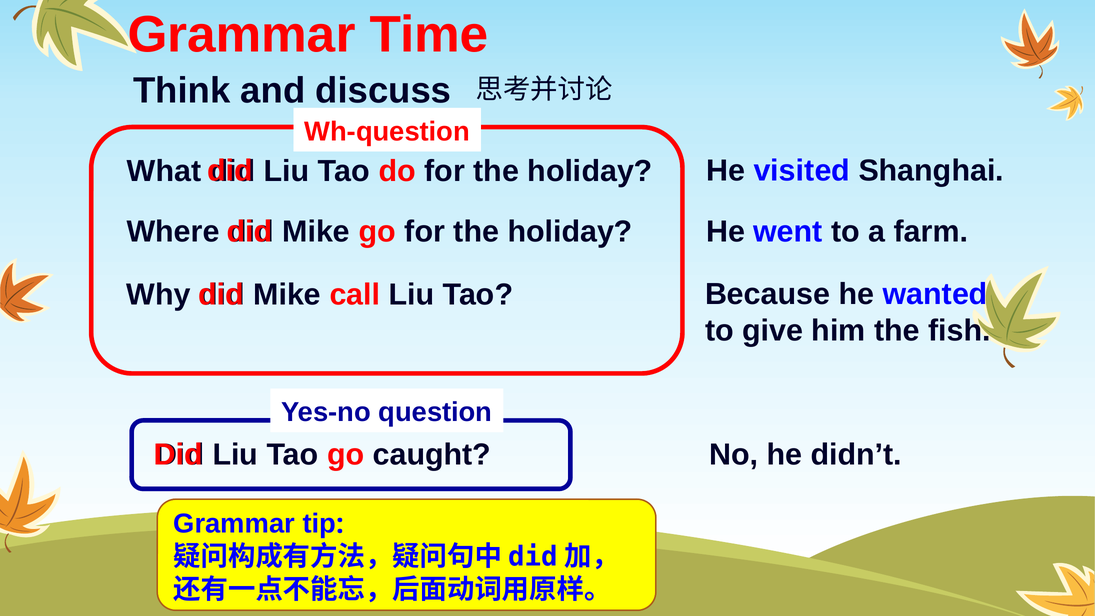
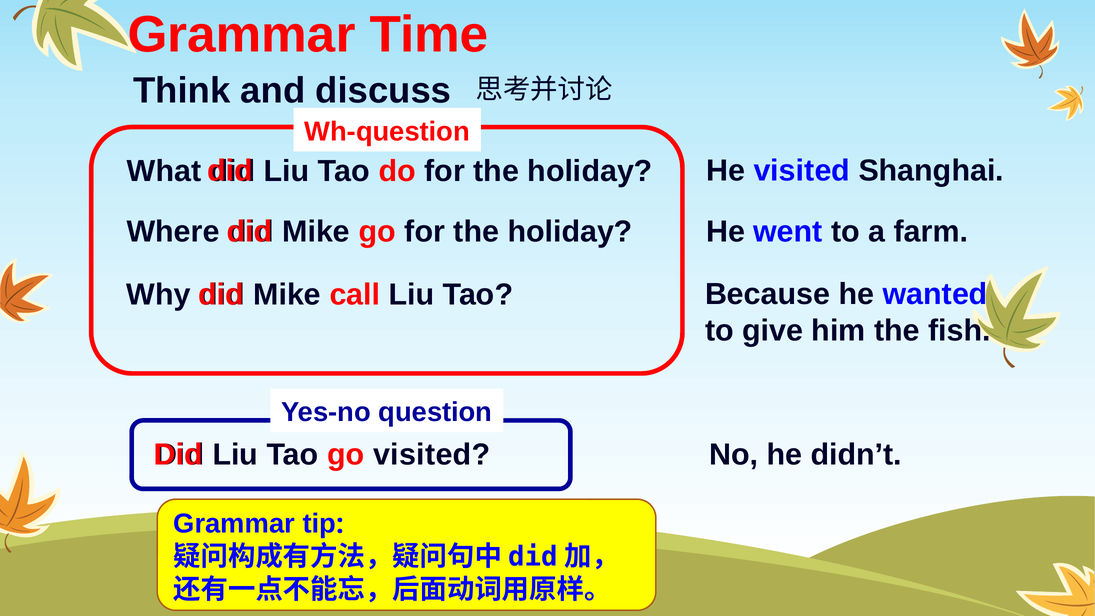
go caught: caught -> visited
